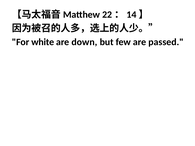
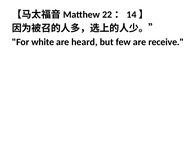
down: down -> heard
passed: passed -> receive
